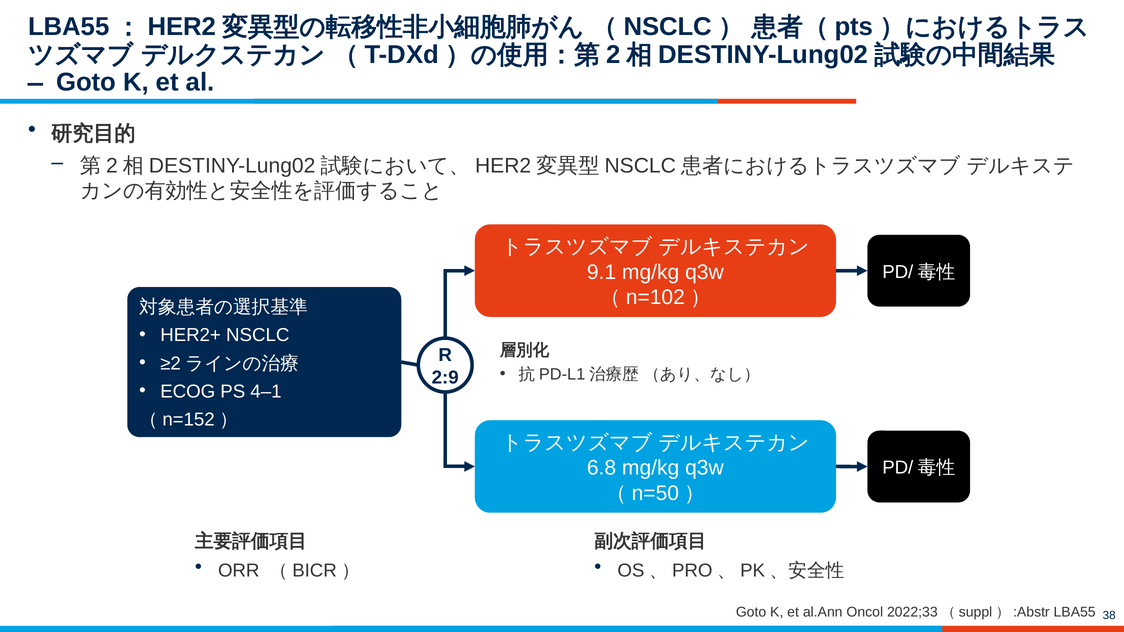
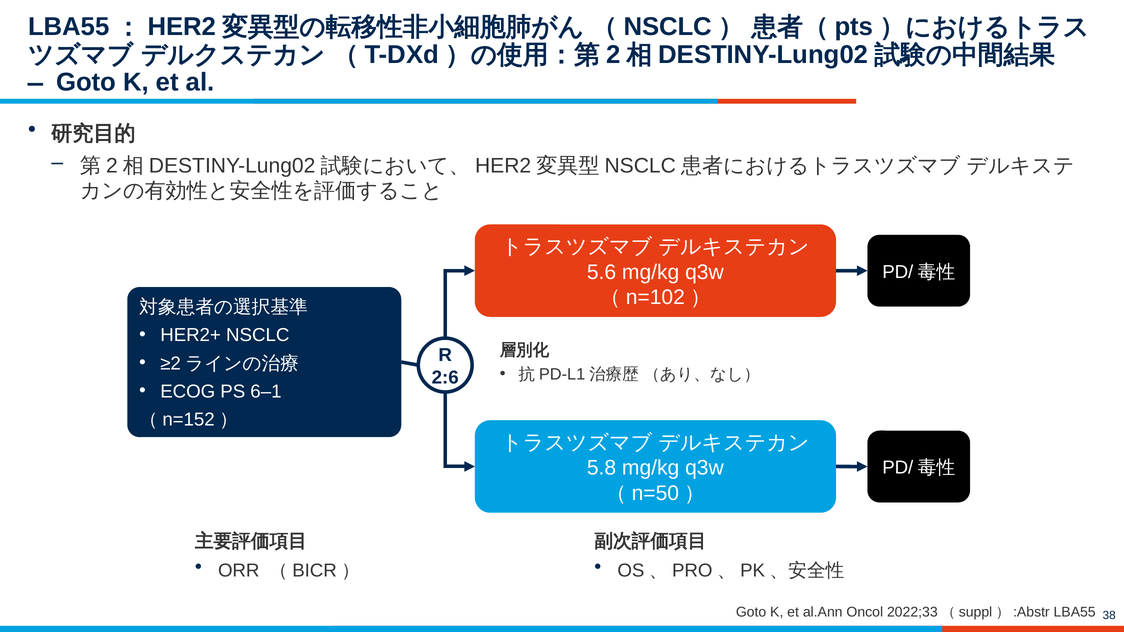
9.1: 9.1 -> 5.6
2:9: 2:9 -> 2:6
4–1: 4–1 -> 6–1
6.8: 6.8 -> 5.8
